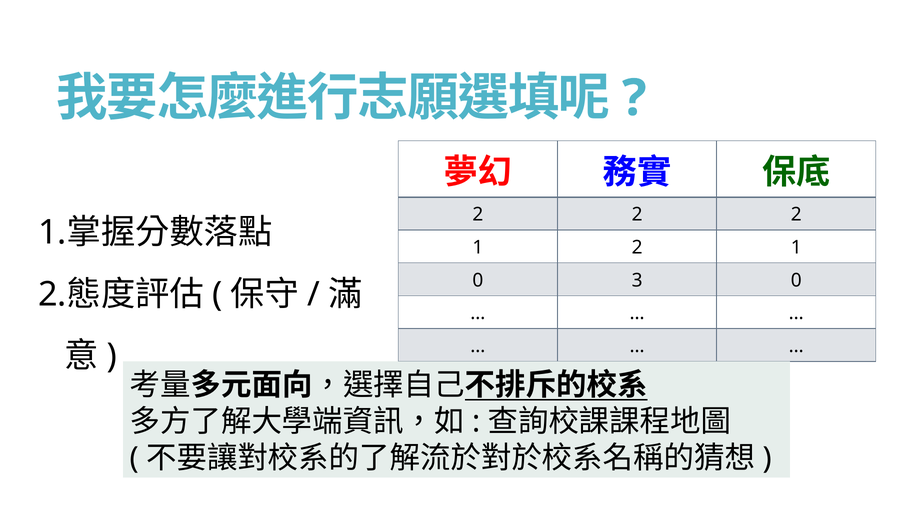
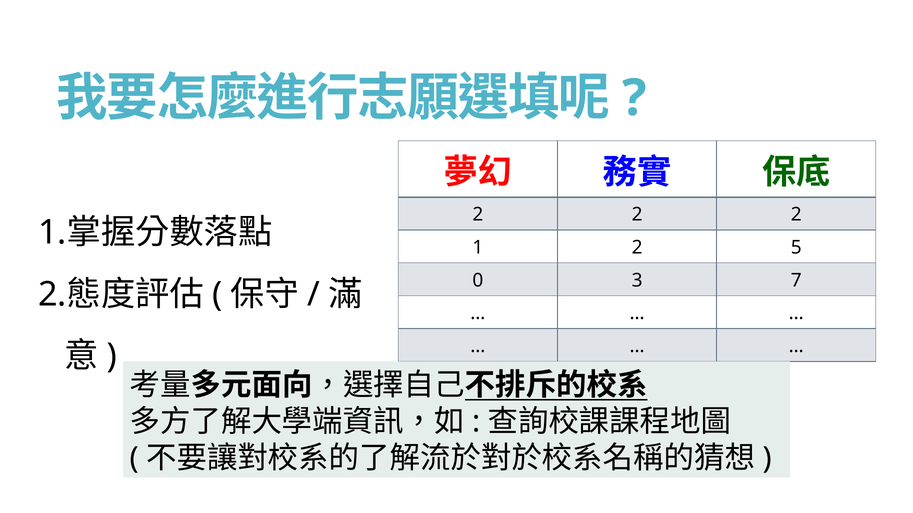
1 2 1: 1 -> 5
3 0: 0 -> 7
